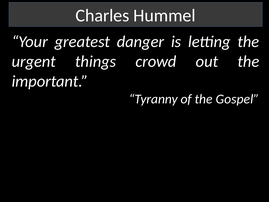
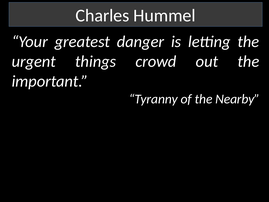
Gospel: Gospel -> Nearby
